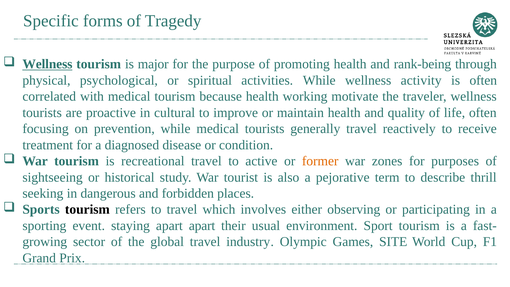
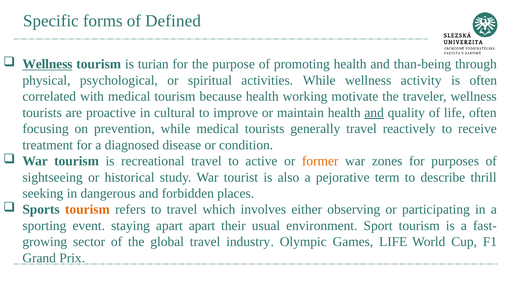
Tragedy: Tragedy -> Defined
major: major -> turian
rank-being: rank-being -> than-being
and at (374, 113) underline: none -> present
tourism at (87, 209) colour: black -> orange
Games SITE: SITE -> LIFE
